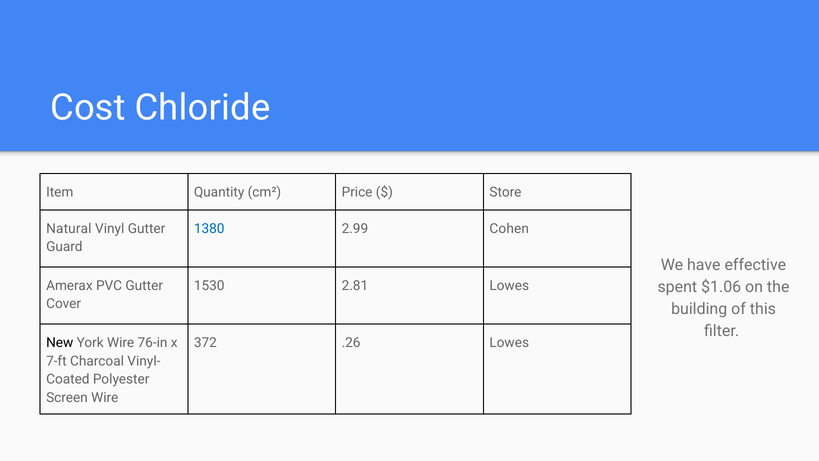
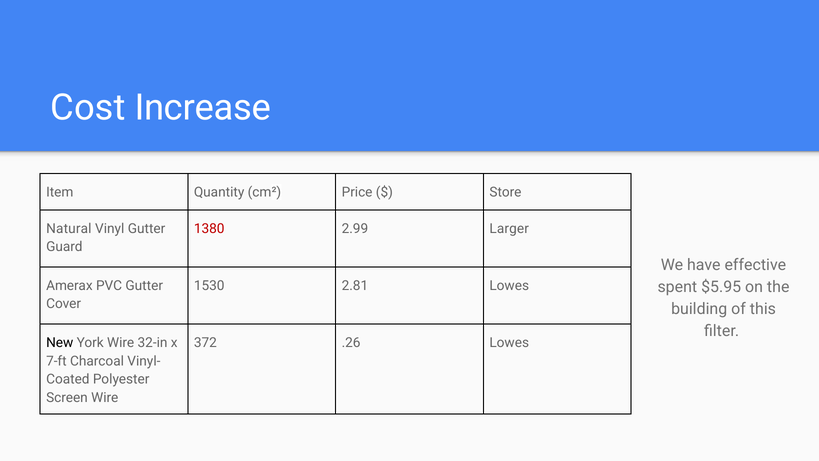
Chloride: Chloride -> Increase
1380 colour: blue -> red
Cohen: Cohen -> Larger
$1.06: $1.06 -> $5.95
76-in: 76-in -> 32-in
